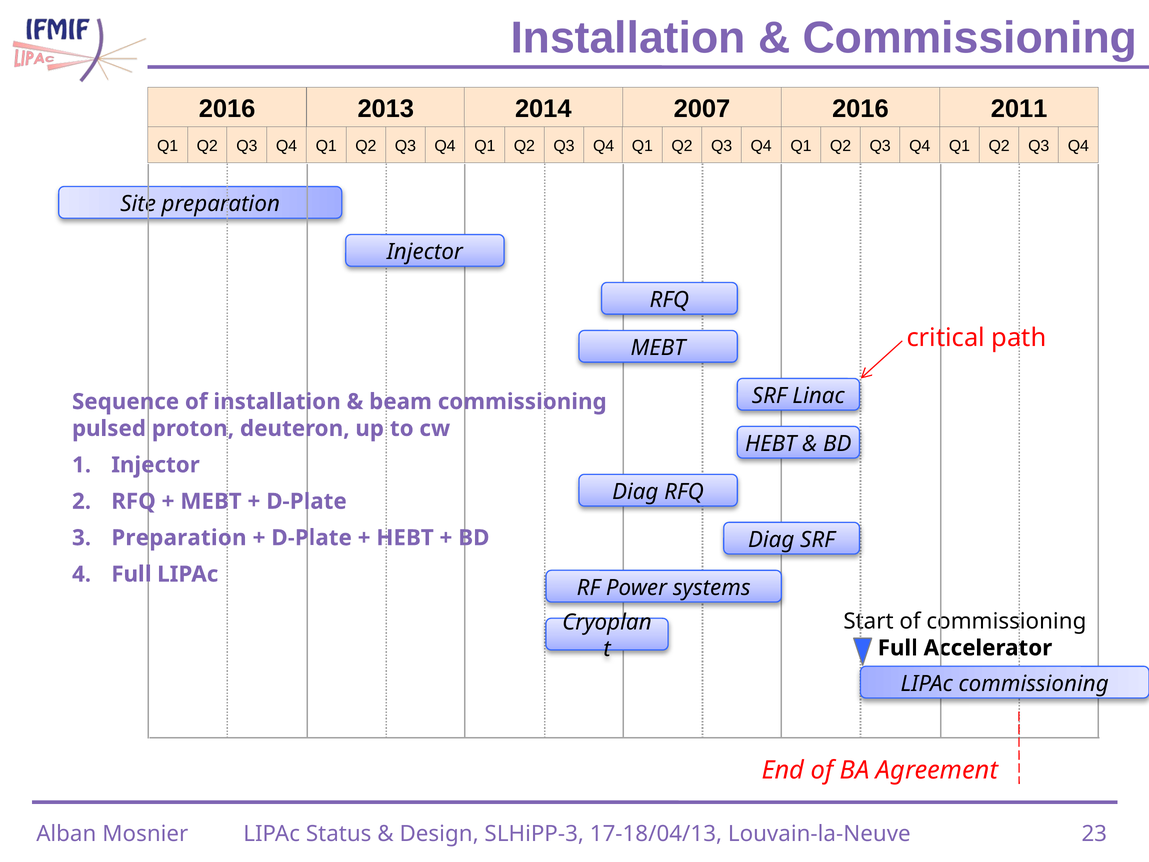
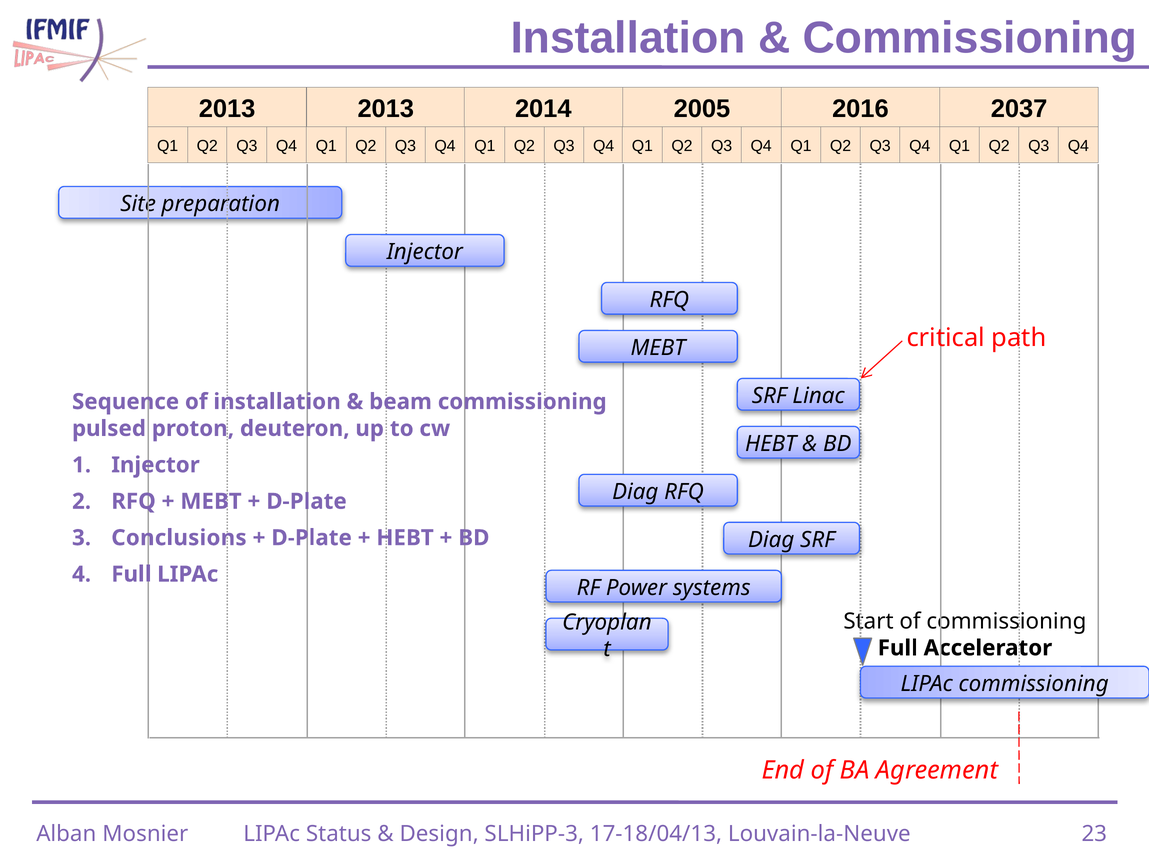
2016 at (227, 109): 2016 -> 2013
2007: 2007 -> 2005
2011: 2011 -> 2037
Preparation at (179, 538): Preparation -> Conclusions
